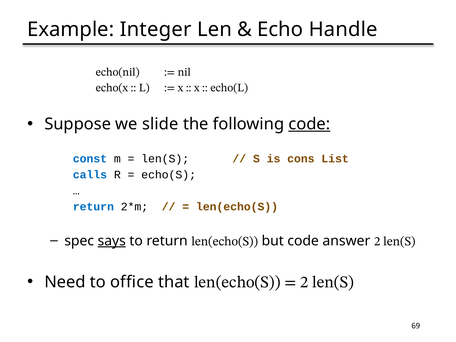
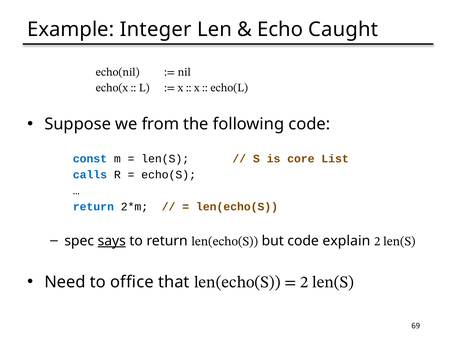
Handle: Handle -> Caught
slide: slide -> from
code at (309, 124) underline: present -> none
cons: cons -> core
answer: answer -> explain
